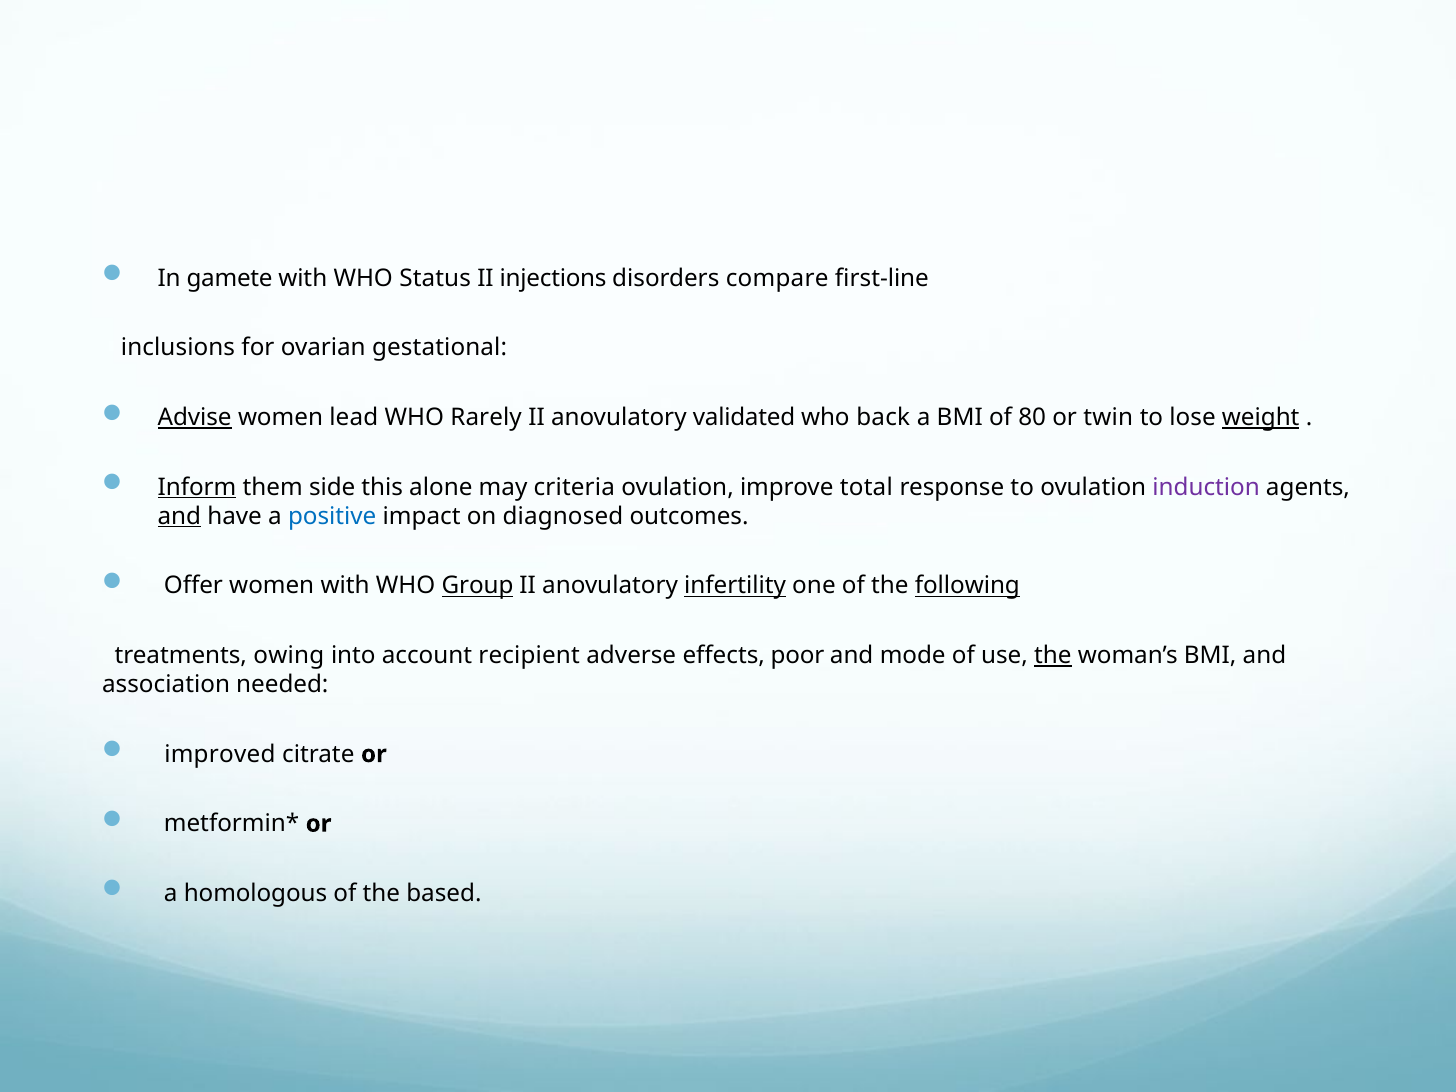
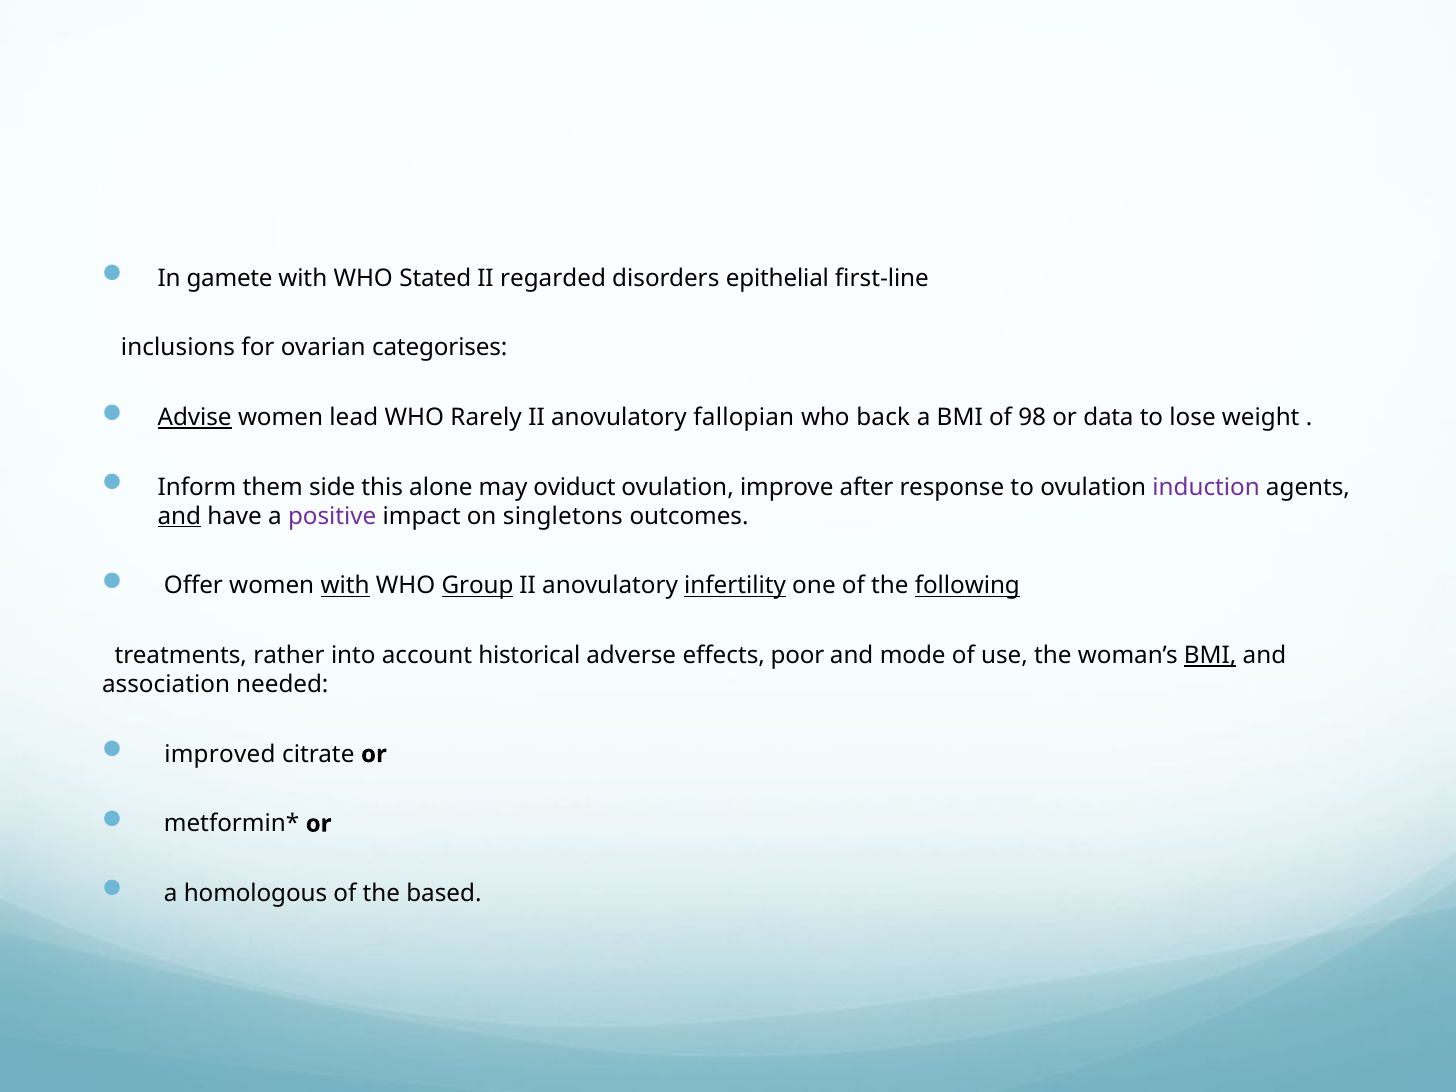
Status: Status -> Stated
injections: injections -> regarded
compare: compare -> epithelial
gestational: gestational -> categorises
validated: validated -> fallopian
80: 80 -> 98
twin: twin -> data
weight underline: present -> none
Inform underline: present -> none
criteria: criteria -> oviduct
total: total -> after
positive colour: blue -> purple
diagnosed: diagnosed -> singletons
with at (345, 586) underline: none -> present
owing: owing -> rather
recipient: recipient -> historical
the at (1053, 655) underline: present -> none
BMI at (1210, 655) underline: none -> present
